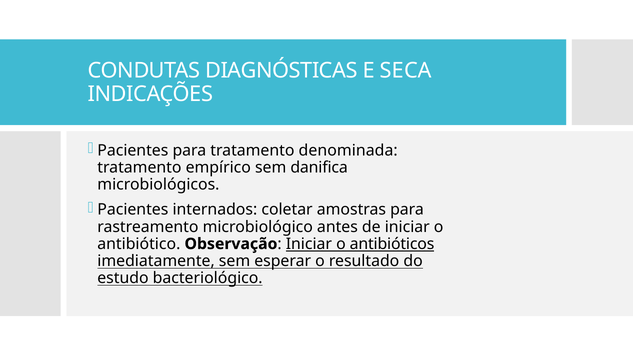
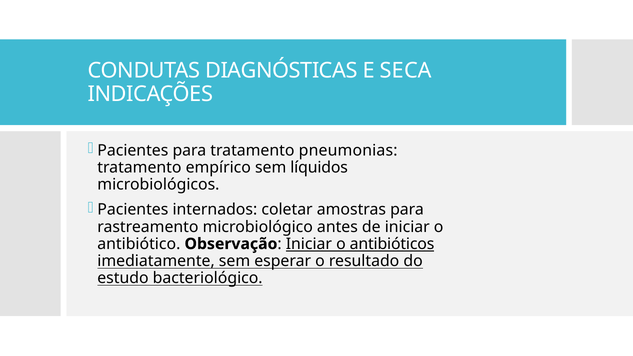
denominada: denominada -> pneumonias
danifica: danifica -> líquidos
